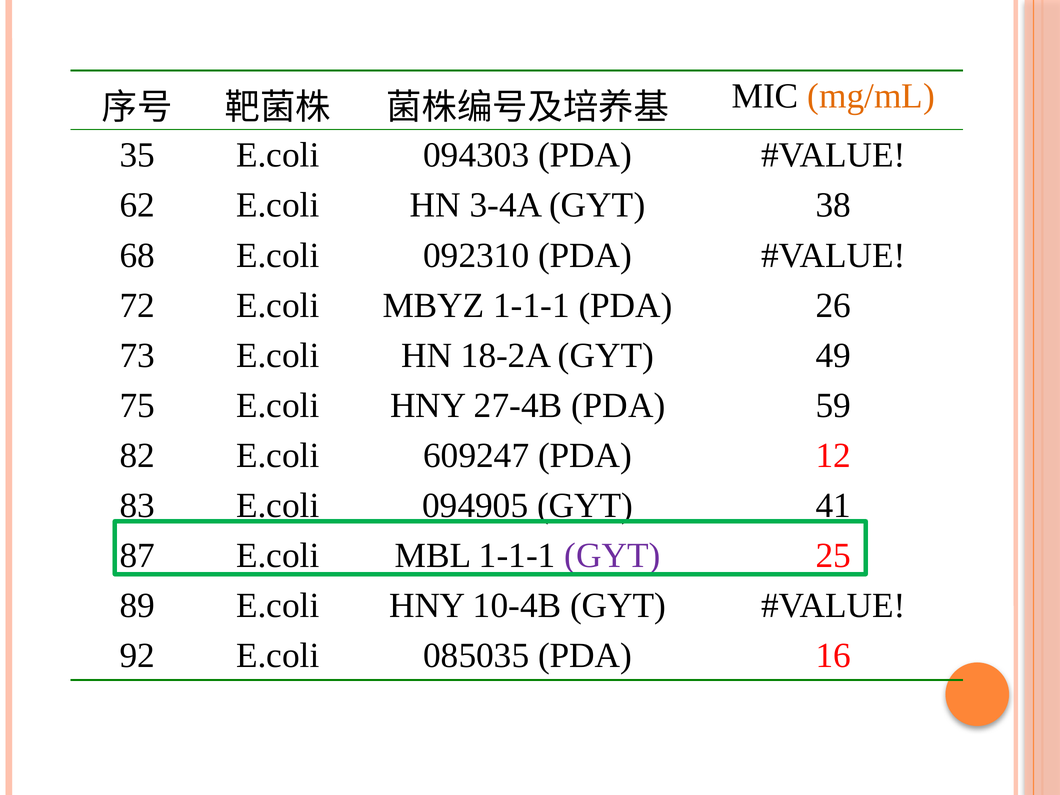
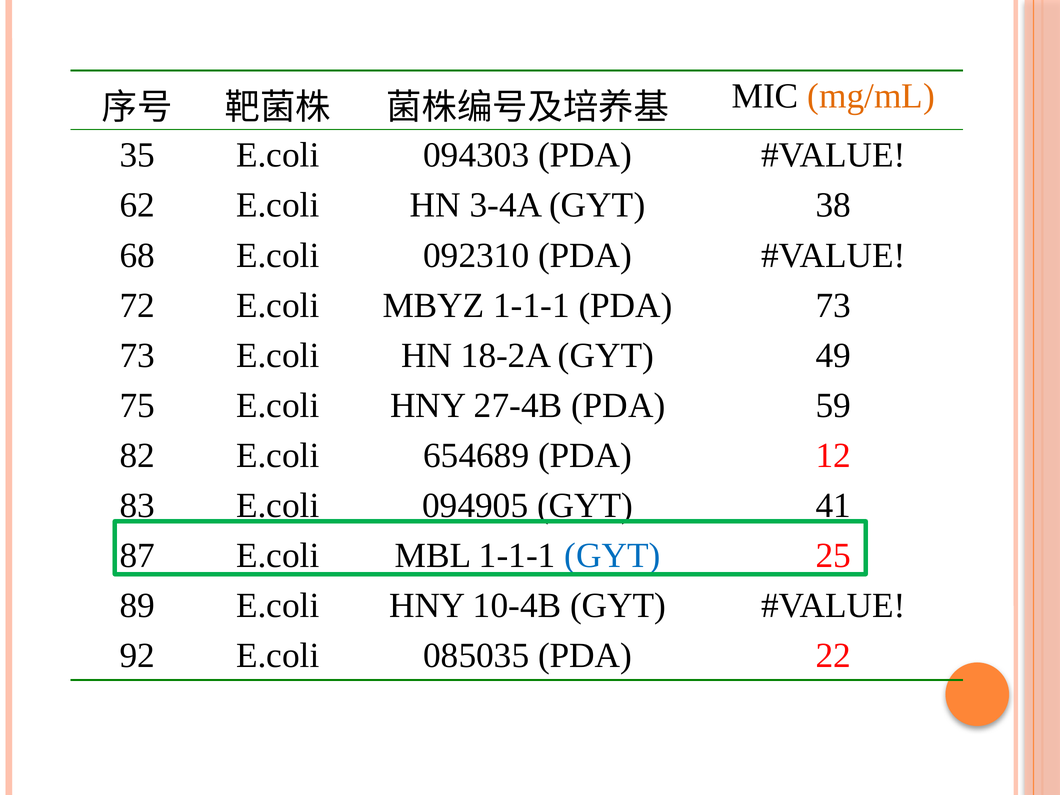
PDA 26: 26 -> 73
609247: 609247 -> 654689
GYT at (612, 556) colour: purple -> blue
16: 16 -> 22
